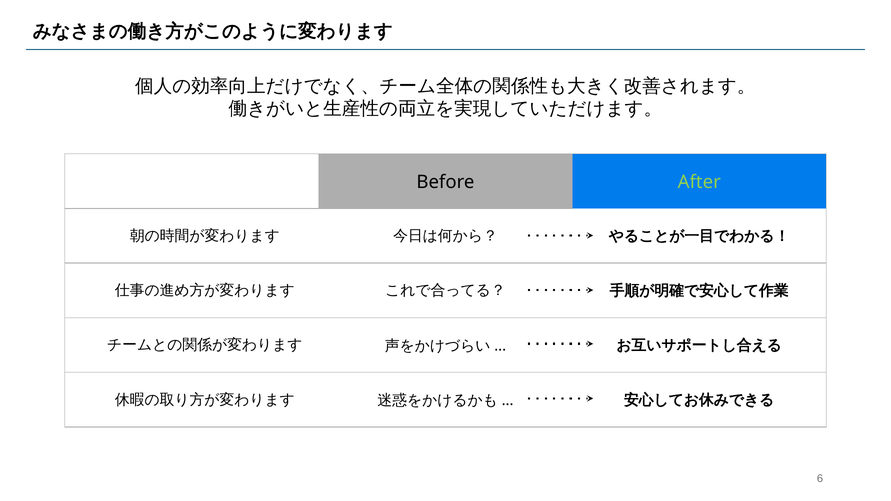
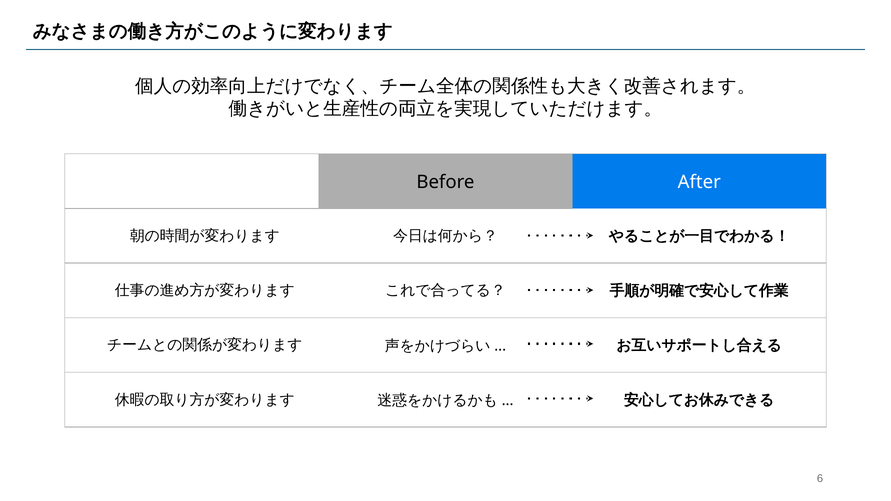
After colour: light green -> white
